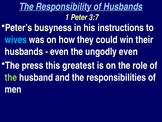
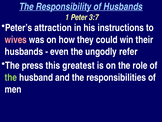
busyness: busyness -> attraction
wives colour: light blue -> pink
ungodly even: even -> refer
